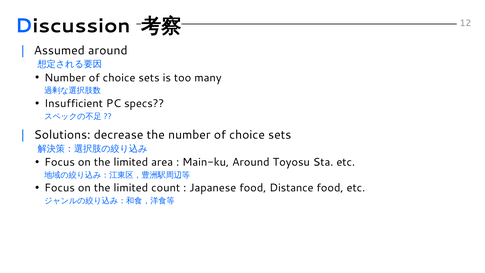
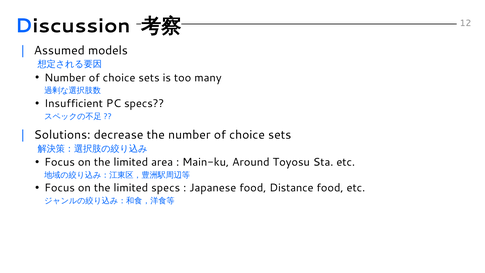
Assumed around: around -> models
limited count: count -> specs
